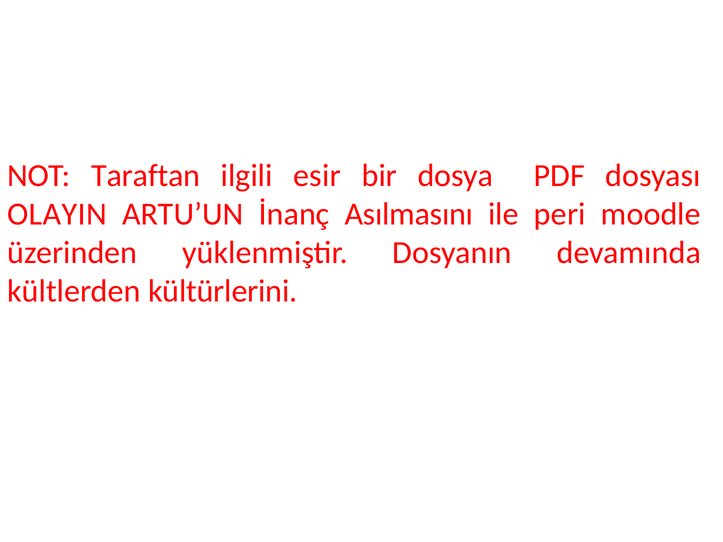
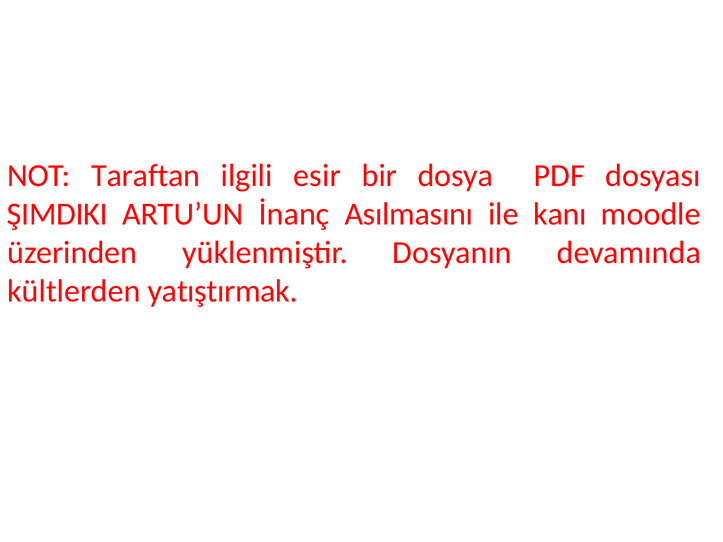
OLAYIN: OLAYIN -> ŞIMDIKI
peri: peri -> kanı
kültürlerini: kültürlerini -> yatıştırmak
